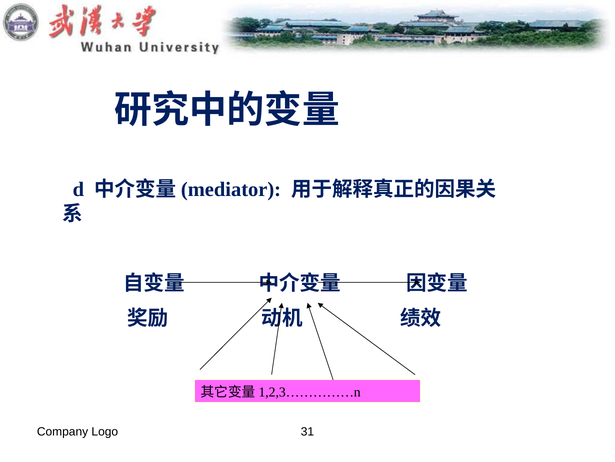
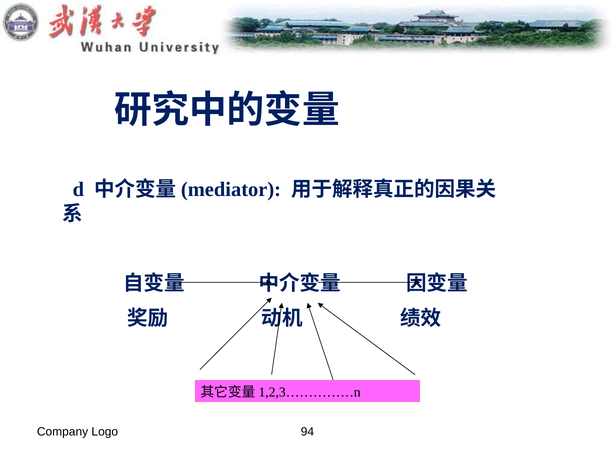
31: 31 -> 94
